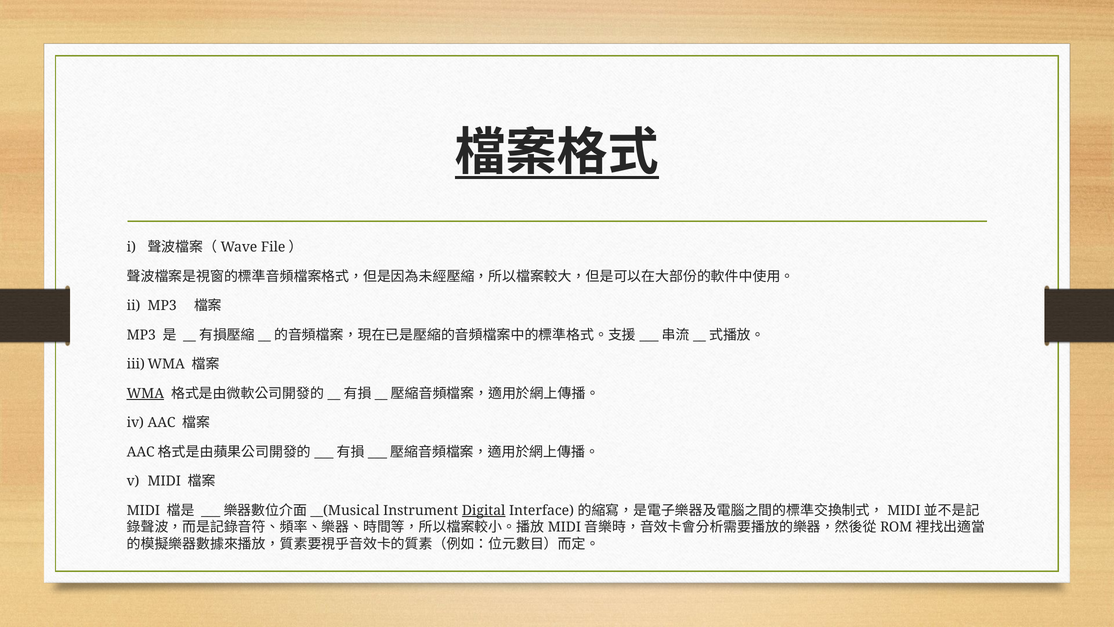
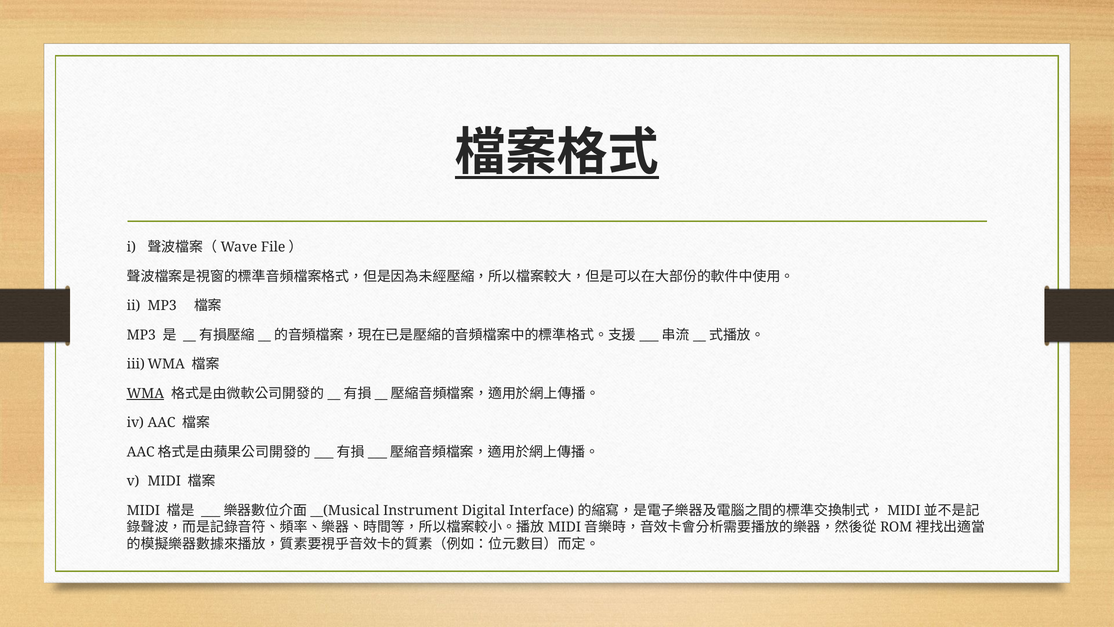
Digital underline: present -> none
